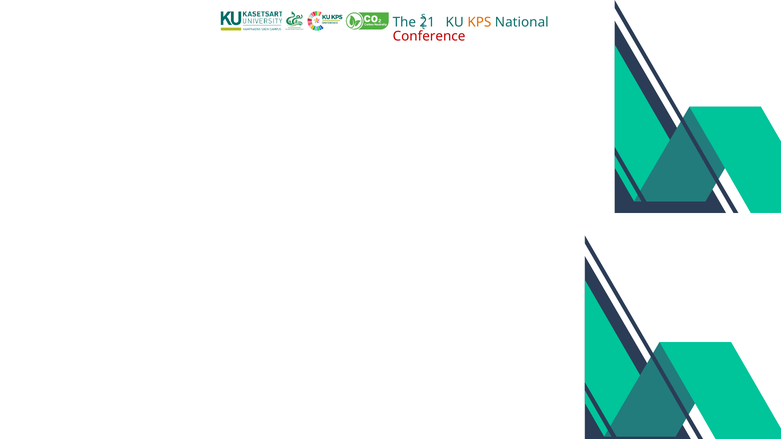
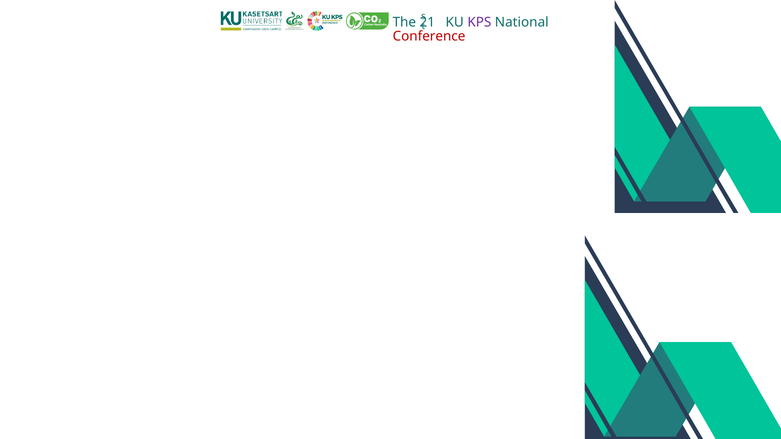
KPS colour: orange -> purple
